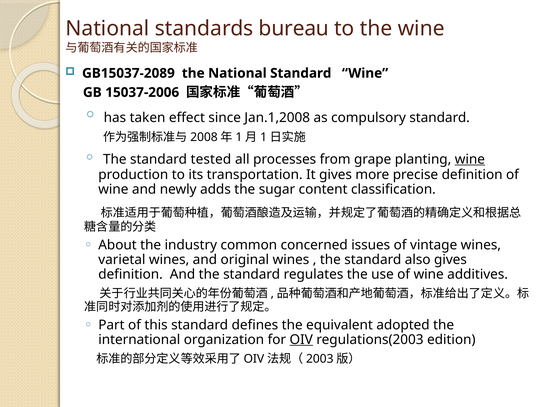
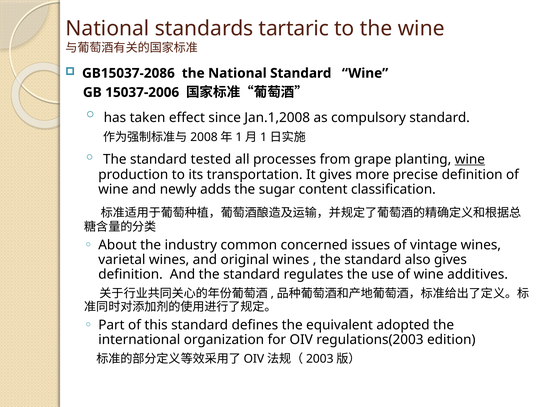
bureau: bureau -> tartaric
GB15037-2089: GB15037-2089 -> GB15037-2086
OIV underline: present -> none
